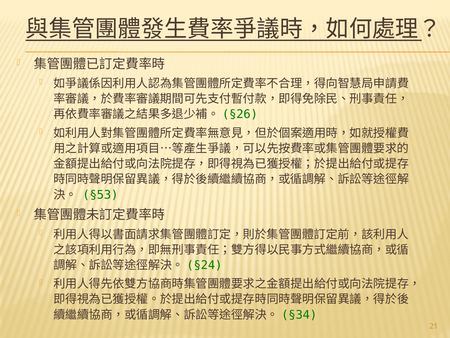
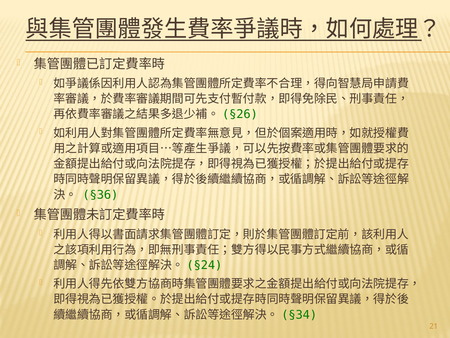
§53: §53 -> §36
